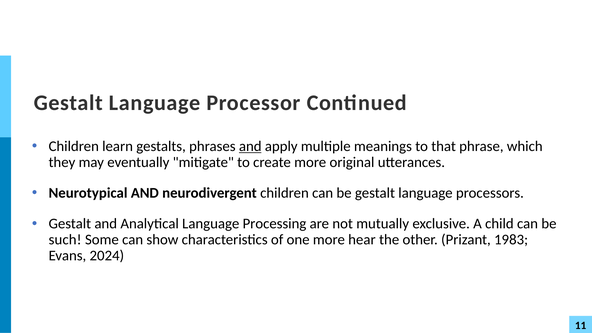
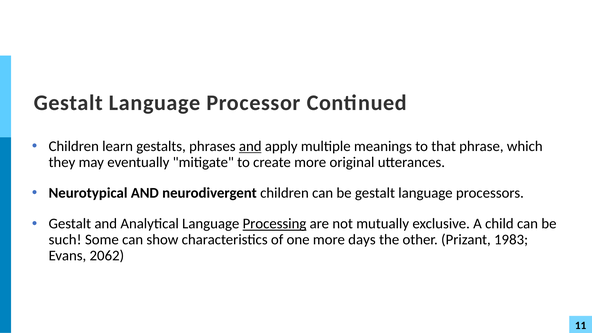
Processing underline: none -> present
hear: hear -> days
2024: 2024 -> 2062
